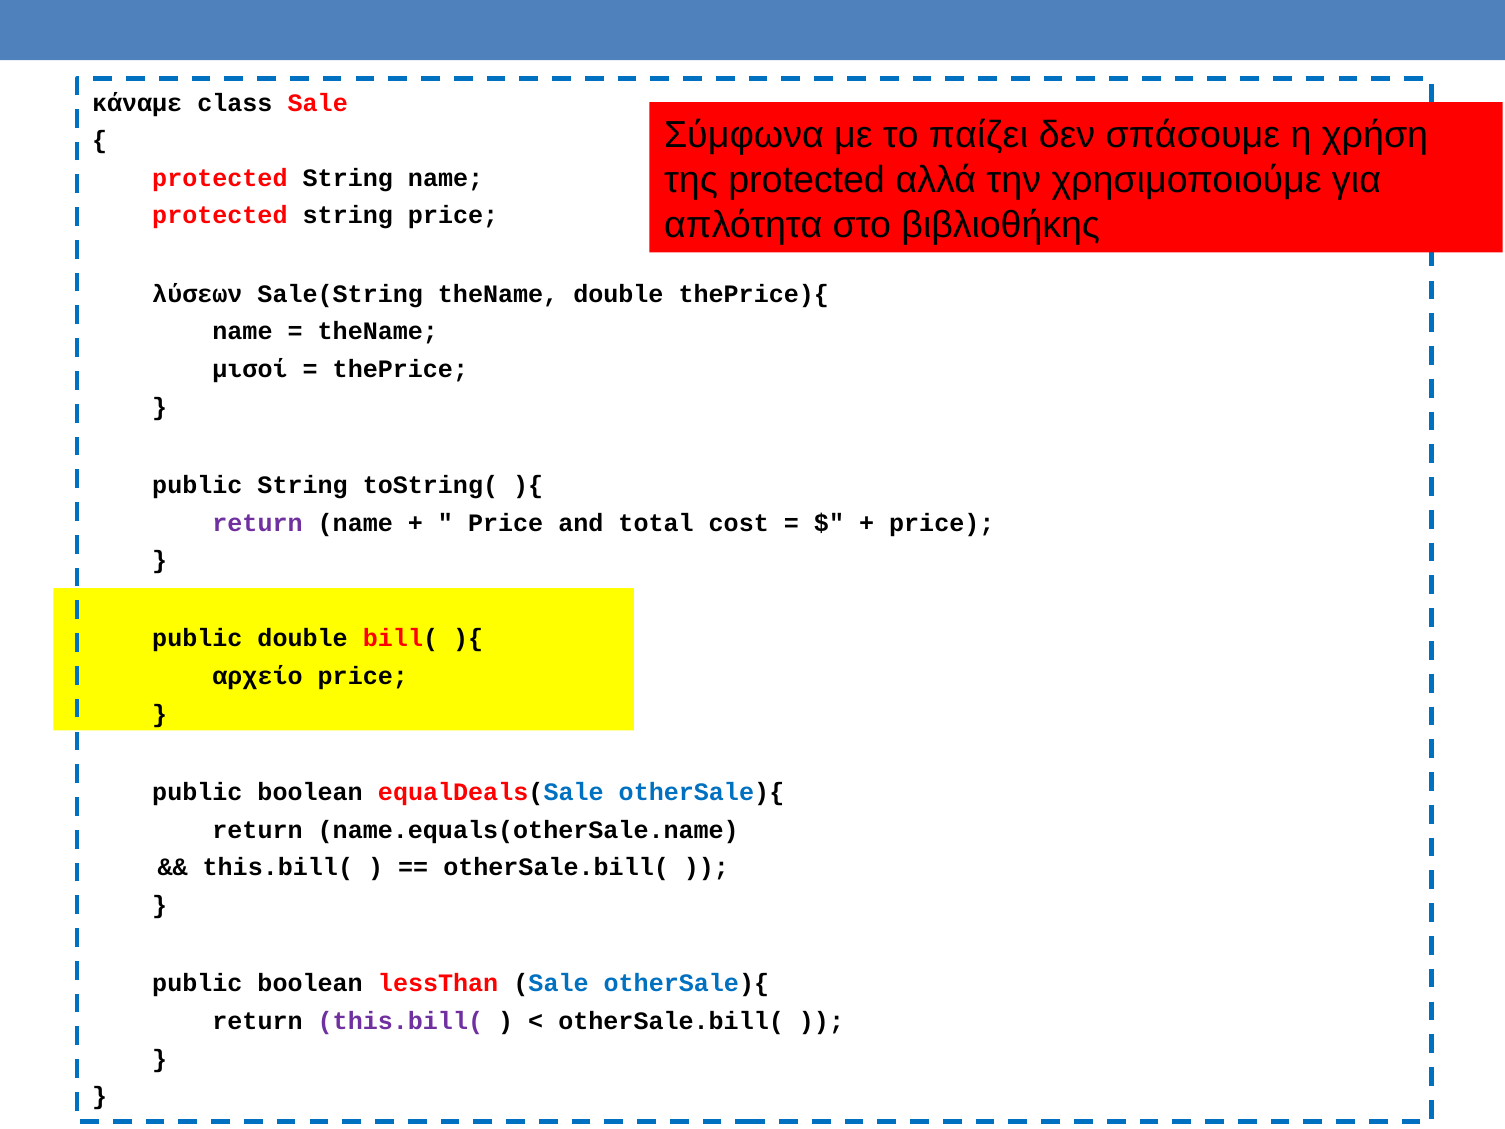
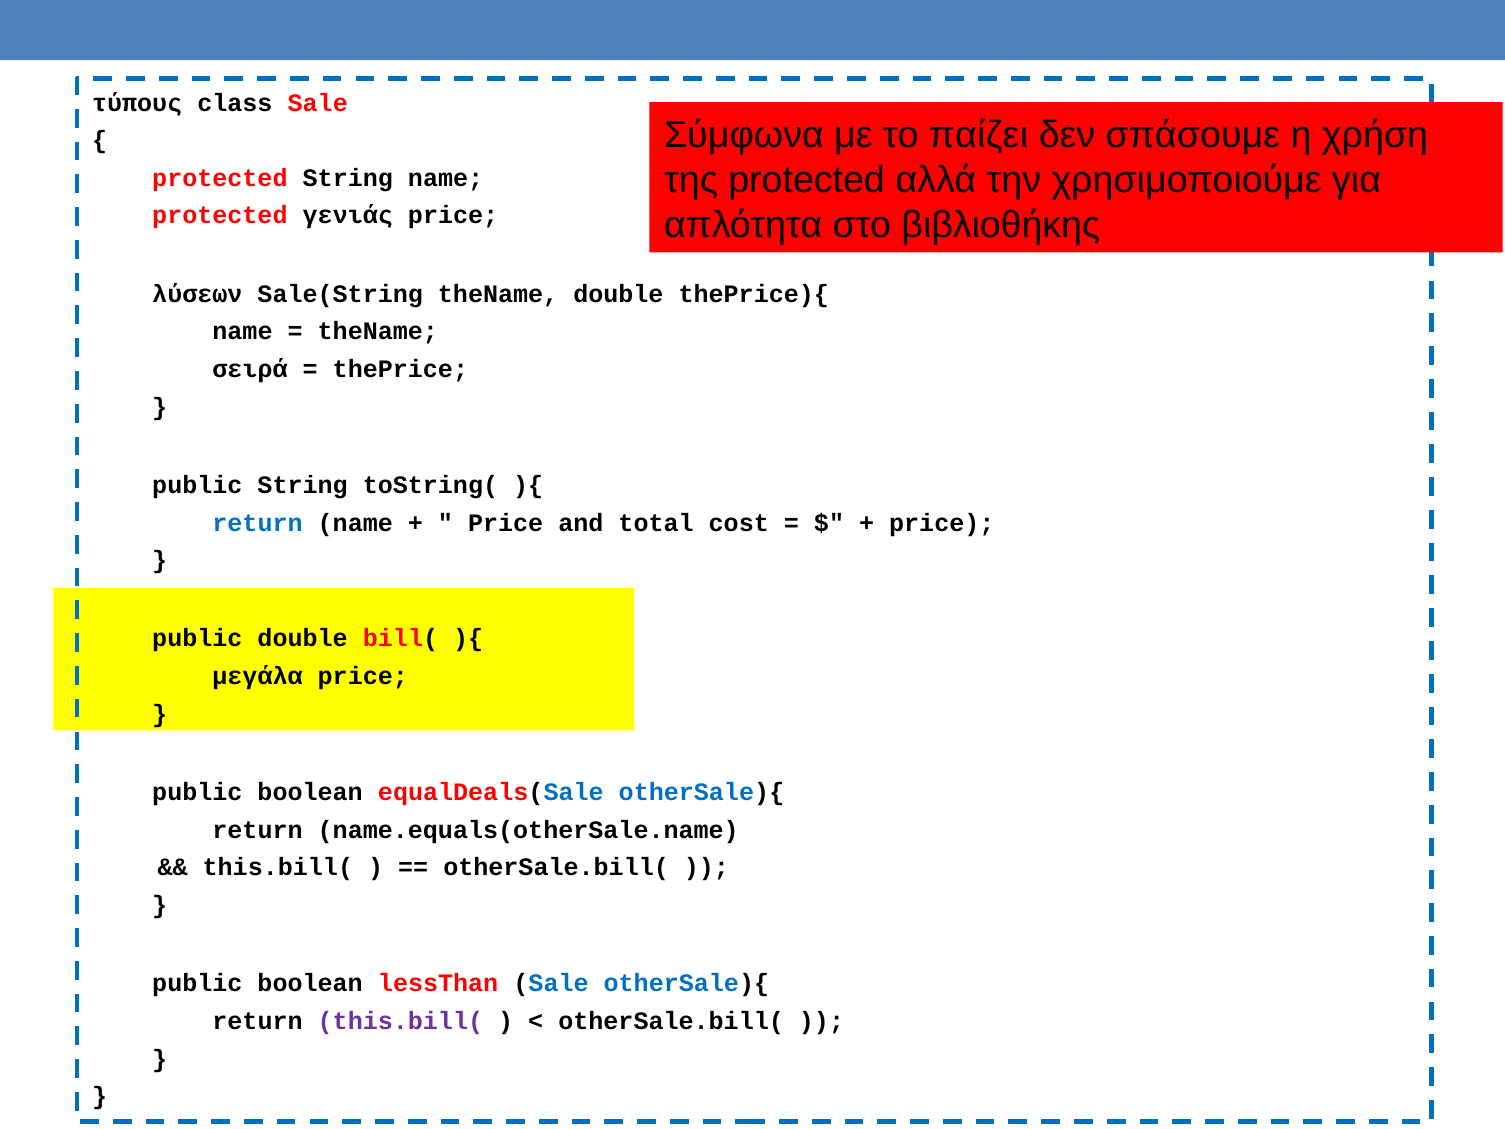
κάναμε: κάναμε -> τύπους
string at (348, 216): string -> γενιάς
μισοί: μισοί -> σειρά
return at (258, 523) colour: purple -> blue
αρχείο: αρχείο -> μεγάλα
